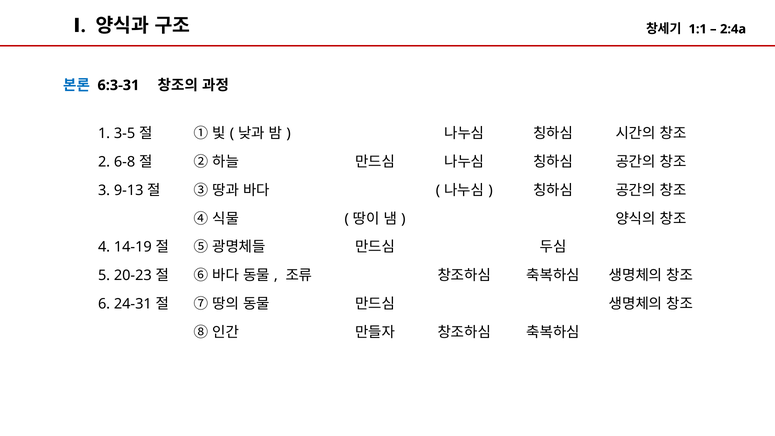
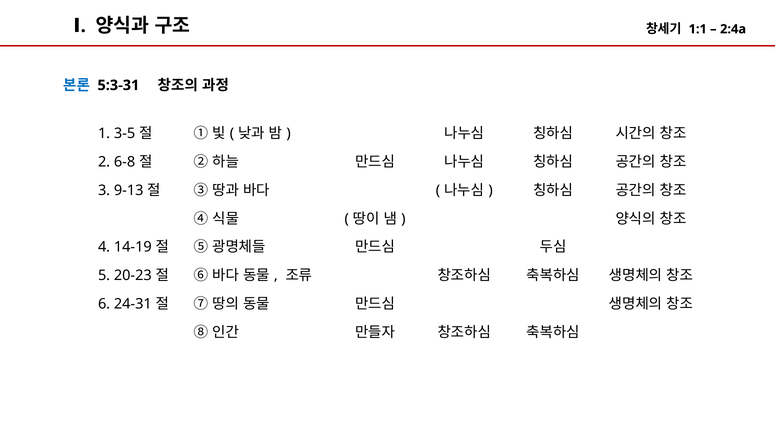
6:3-31: 6:3-31 -> 5:3-31
